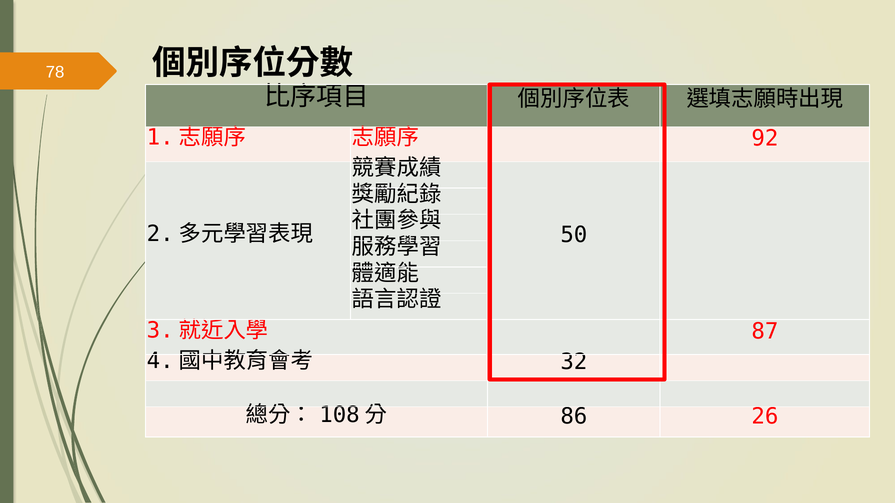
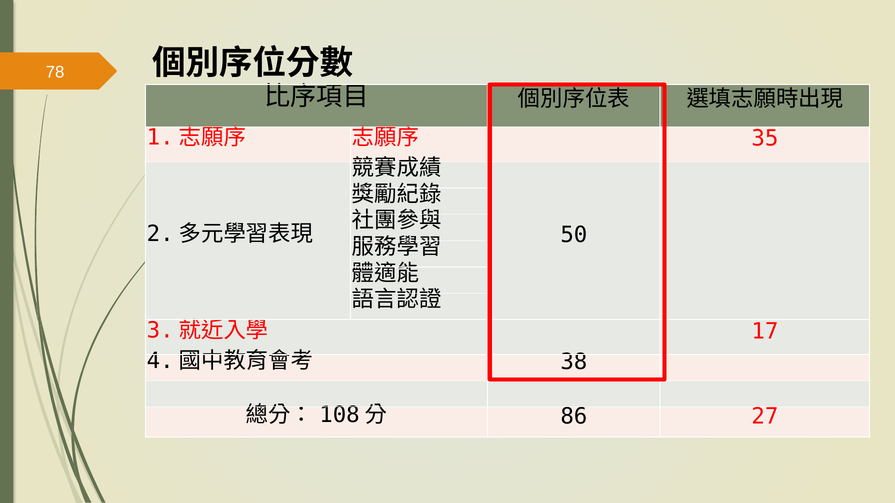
92: 92 -> 35
87: 87 -> 17
32: 32 -> 38
26: 26 -> 27
